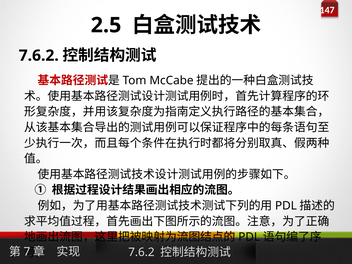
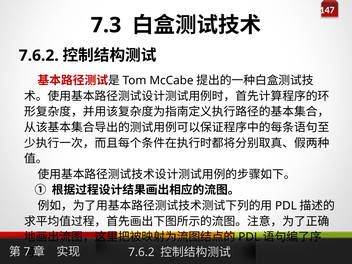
2.5: 2.5 -> 7.3
